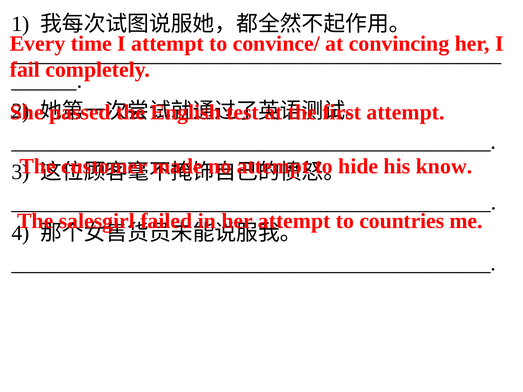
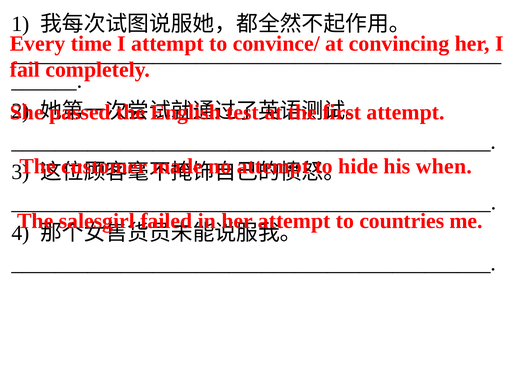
know: know -> when
